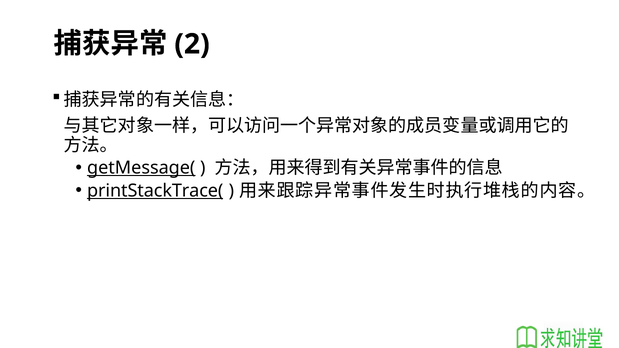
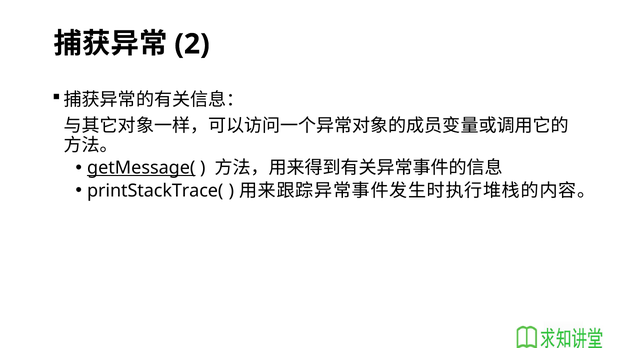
printStackTrace( underline: present -> none
